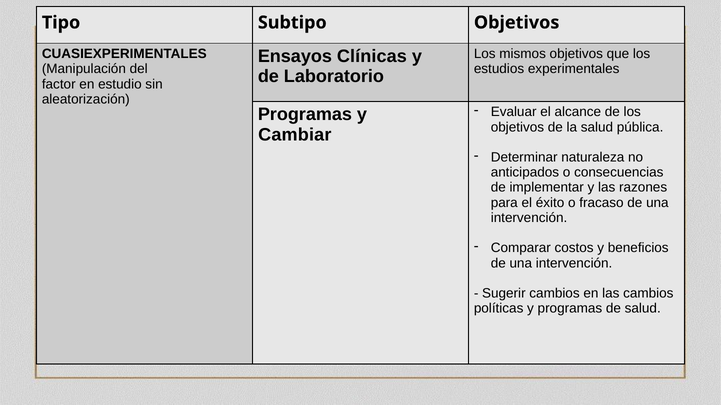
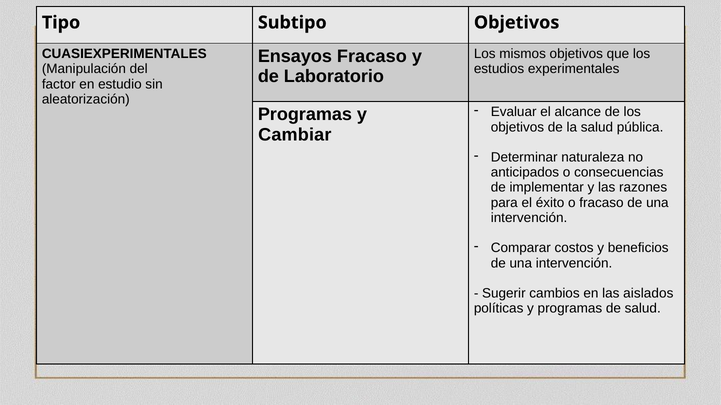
Ensayos Clínicas: Clínicas -> Fracaso
las cambios: cambios -> aislados
